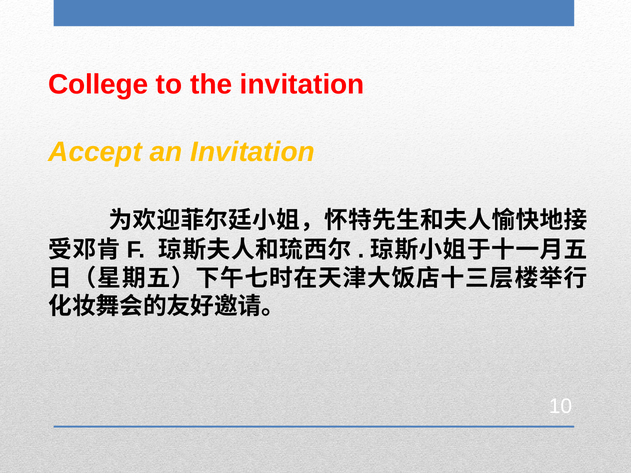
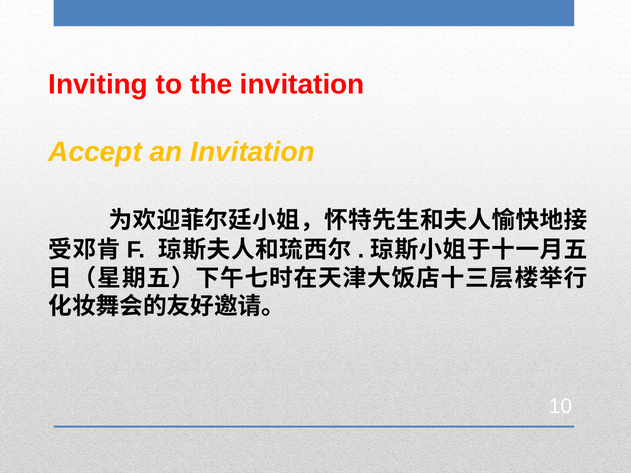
College: College -> Inviting
